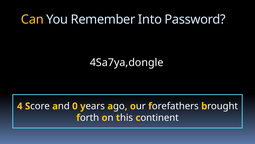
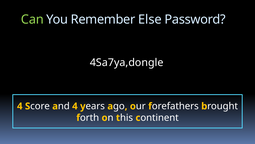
Can colour: yellow -> light green
Into: Into -> Else
0 at (75, 106): 0 -> 4
